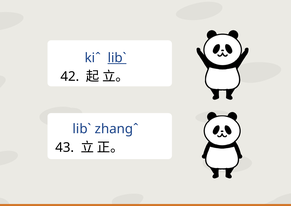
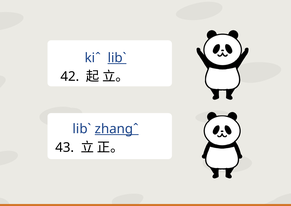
zhangˆ underline: none -> present
